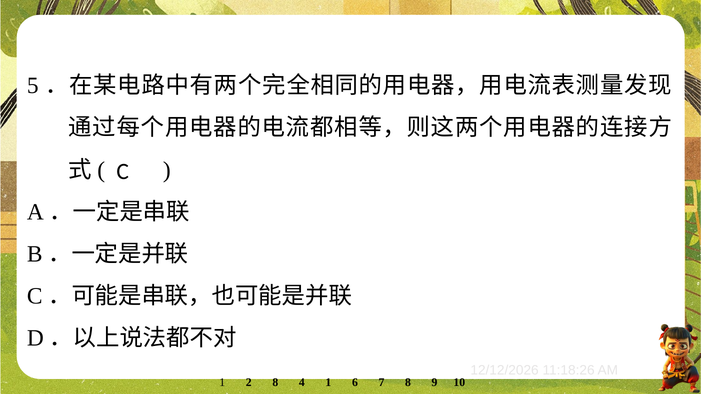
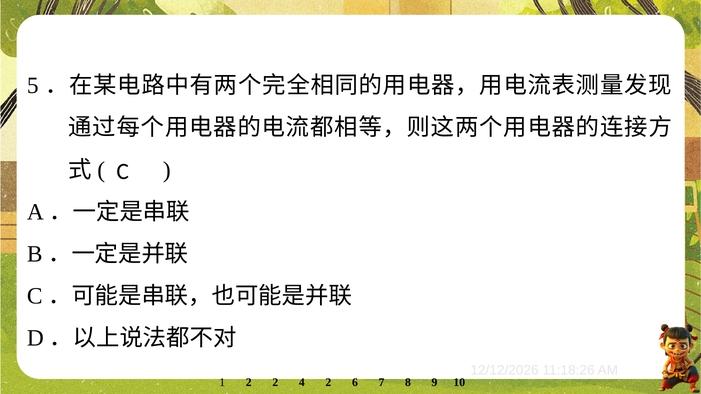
2 8: 8 -> 2
4 1: 1 -> 2
